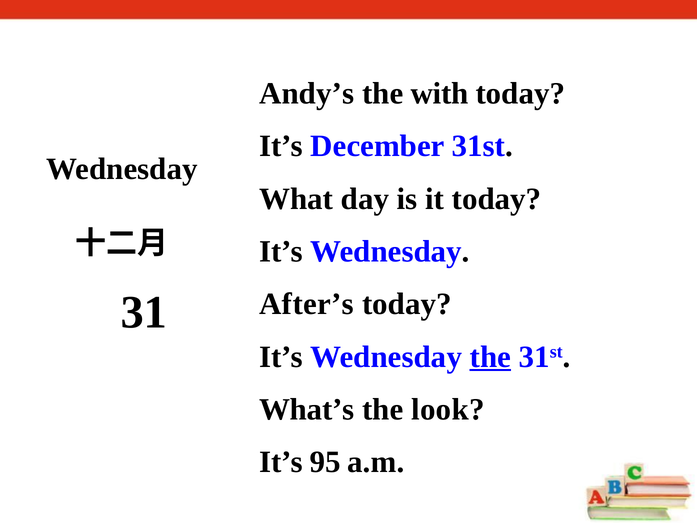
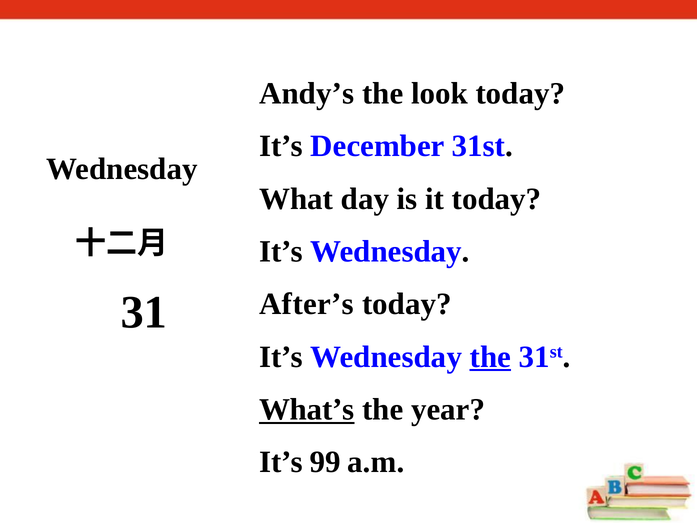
with: with -> look
What’s underline: none -> present
look: look -> year
95: 95 -> 99
